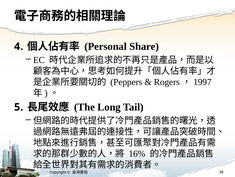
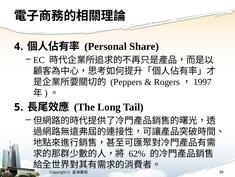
16%: 16% -> 62%
